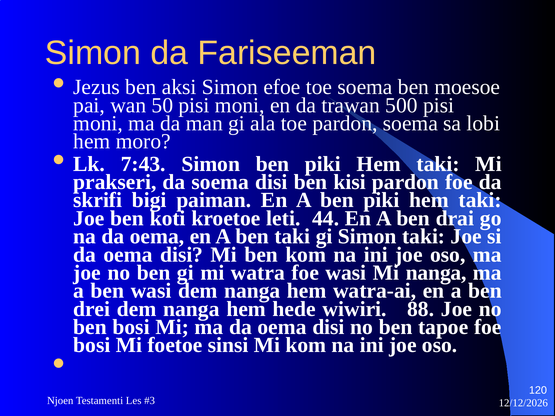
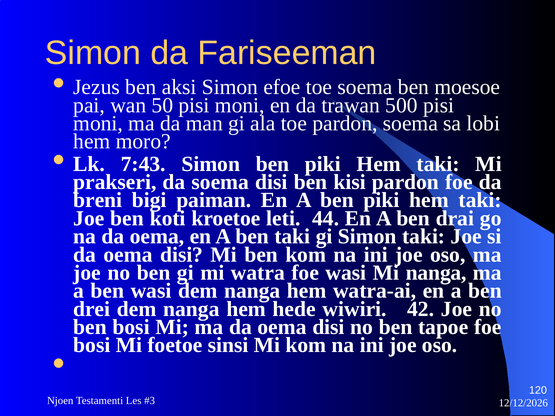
skrifi: skrifi -> breni
88: 88 -> 42
